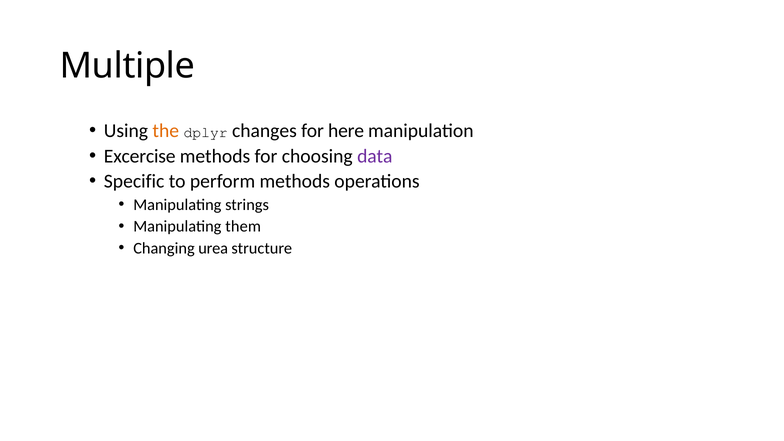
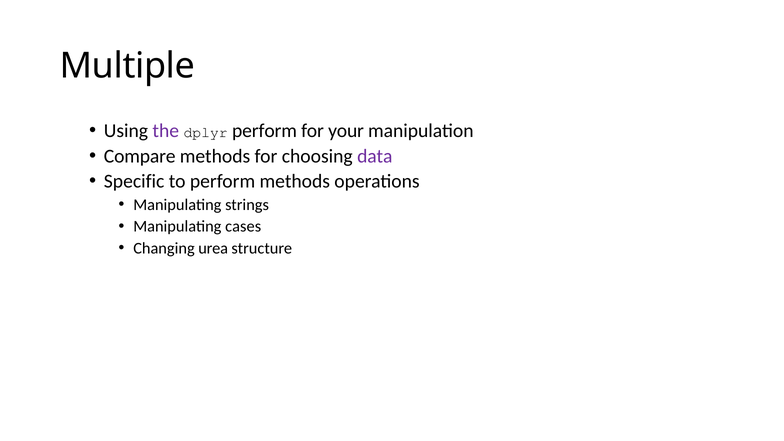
the colour: orange -> purple
dplyr changes: changes -> perform
here: here -> your
Excercise: Excercise -> Compare
them: them -> cases
